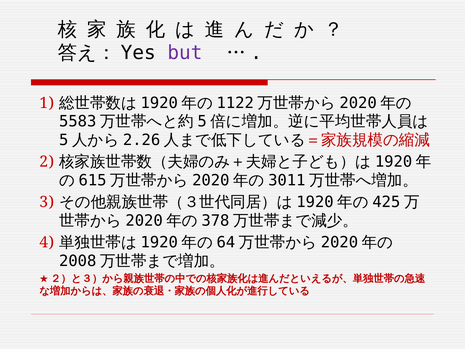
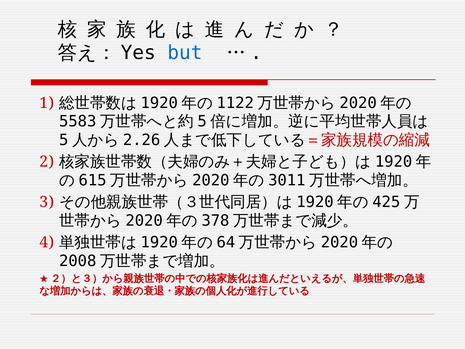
but colour: purple -> blue
